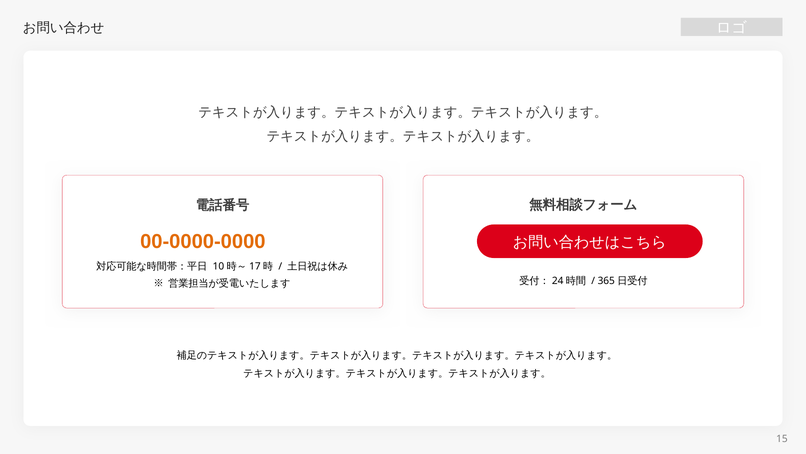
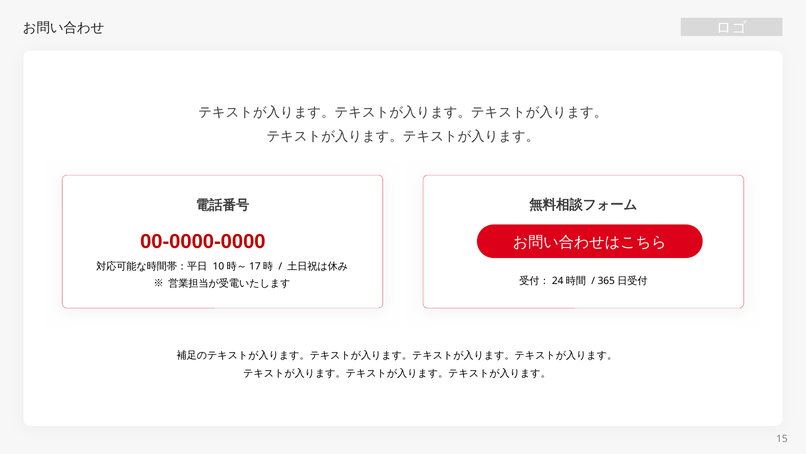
00-0000-0000 colour: orange -> red
